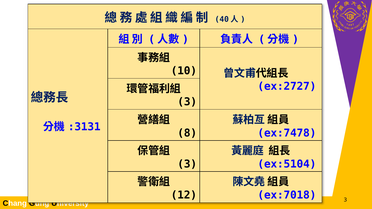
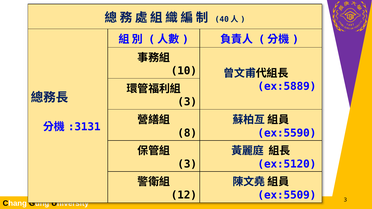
ex:2727: ex:2727 -> ex:5889
ex:7478: ex:7478 -> ex:5590
ex:5104: ex:5104 -> ex:5120
ex:7018: ex:7018 -> ex:5509
